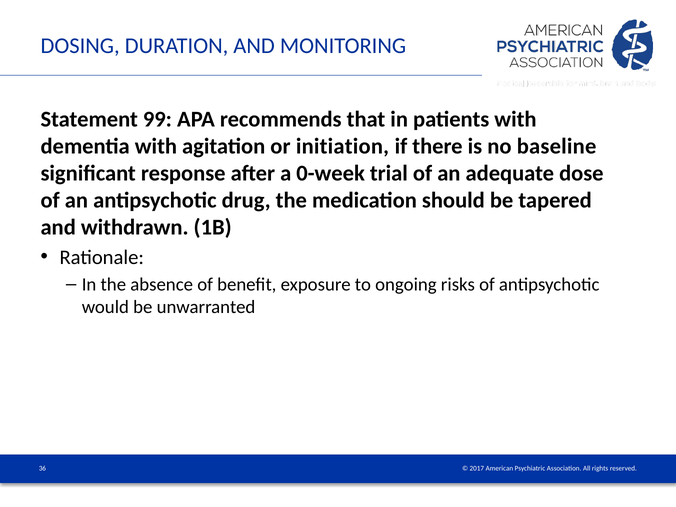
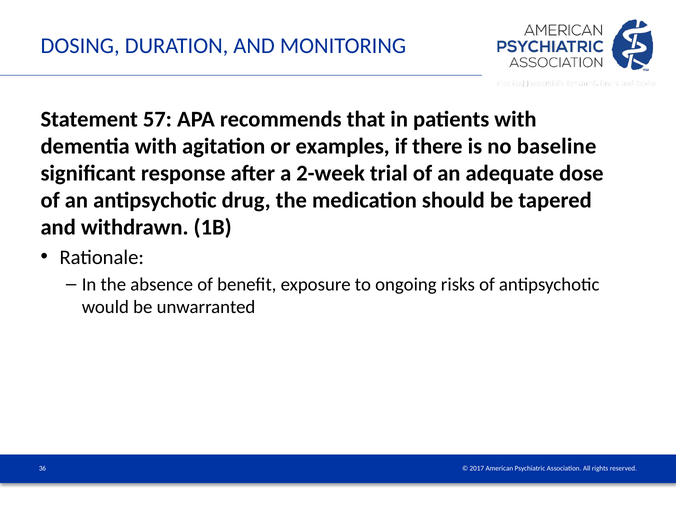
99: 99 -> 57
initiation: initiation -> examples
0-week: 0-week -> 2-week
